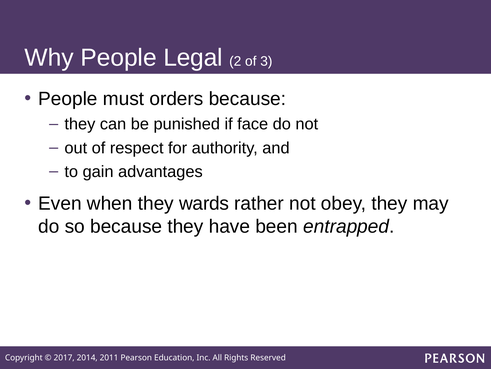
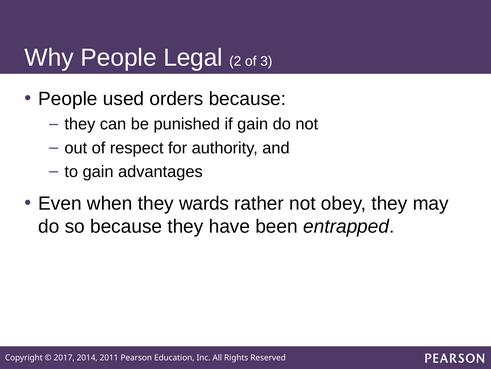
must: must -> used
if face: face -> gain
